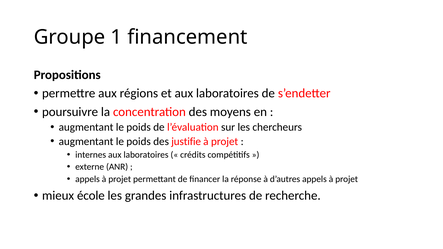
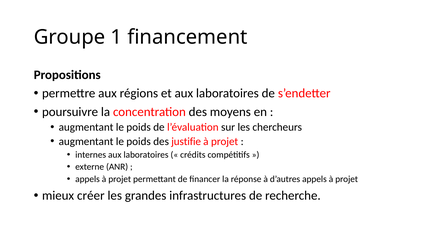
école: école -> créer
